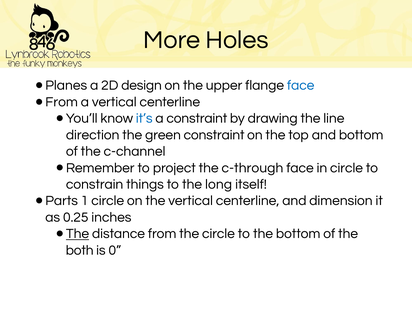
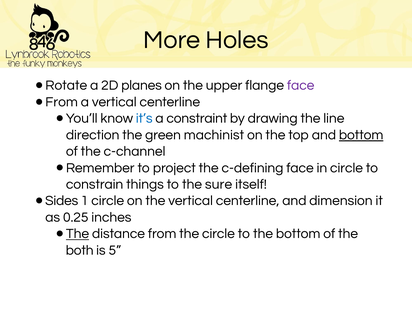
Planes: Planes -> Rotate
design: design -> planes
face at (301, 85) colour: blue -> purple
green constraint: constraint -> machinist
bottom at (361, 135) underline: none -> present
c-through: c-through -> c-defining
long: long -> sure
Parts: Parts -> Sides
0: 0 -> 5
